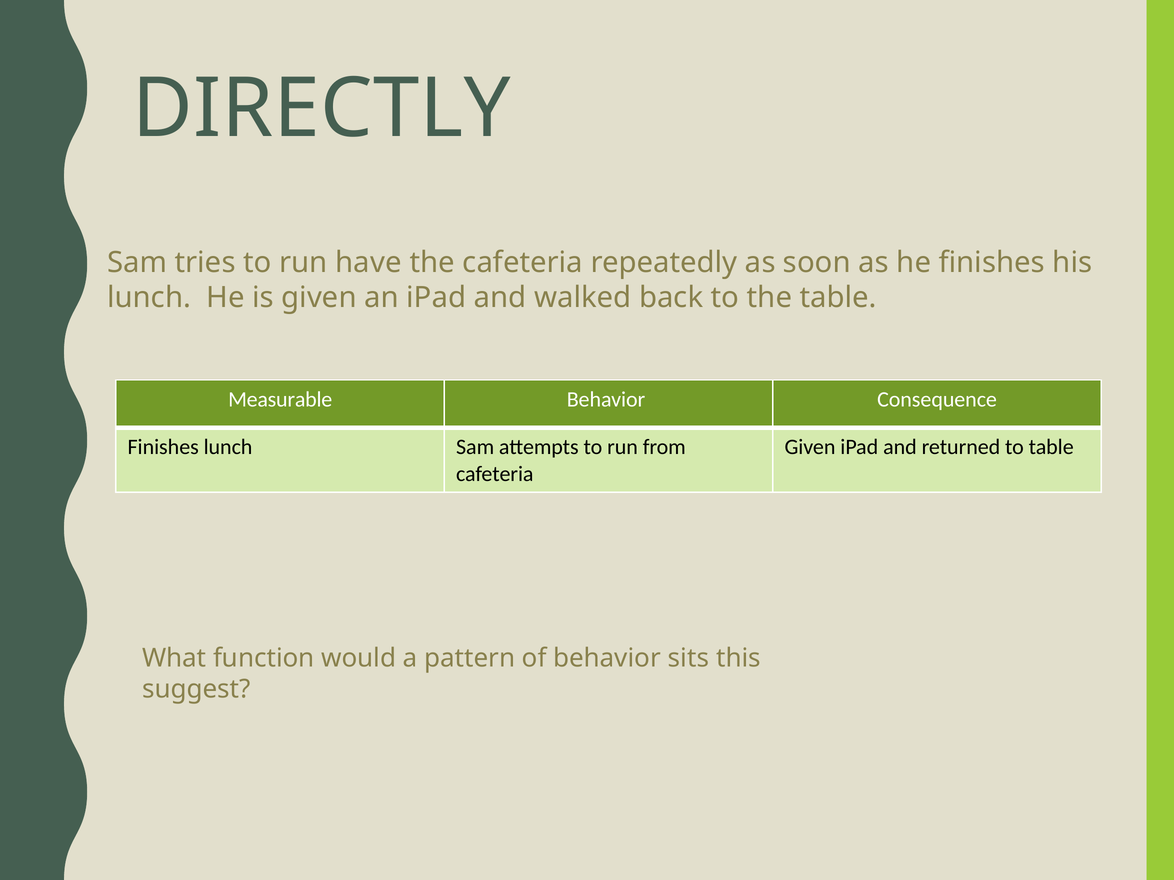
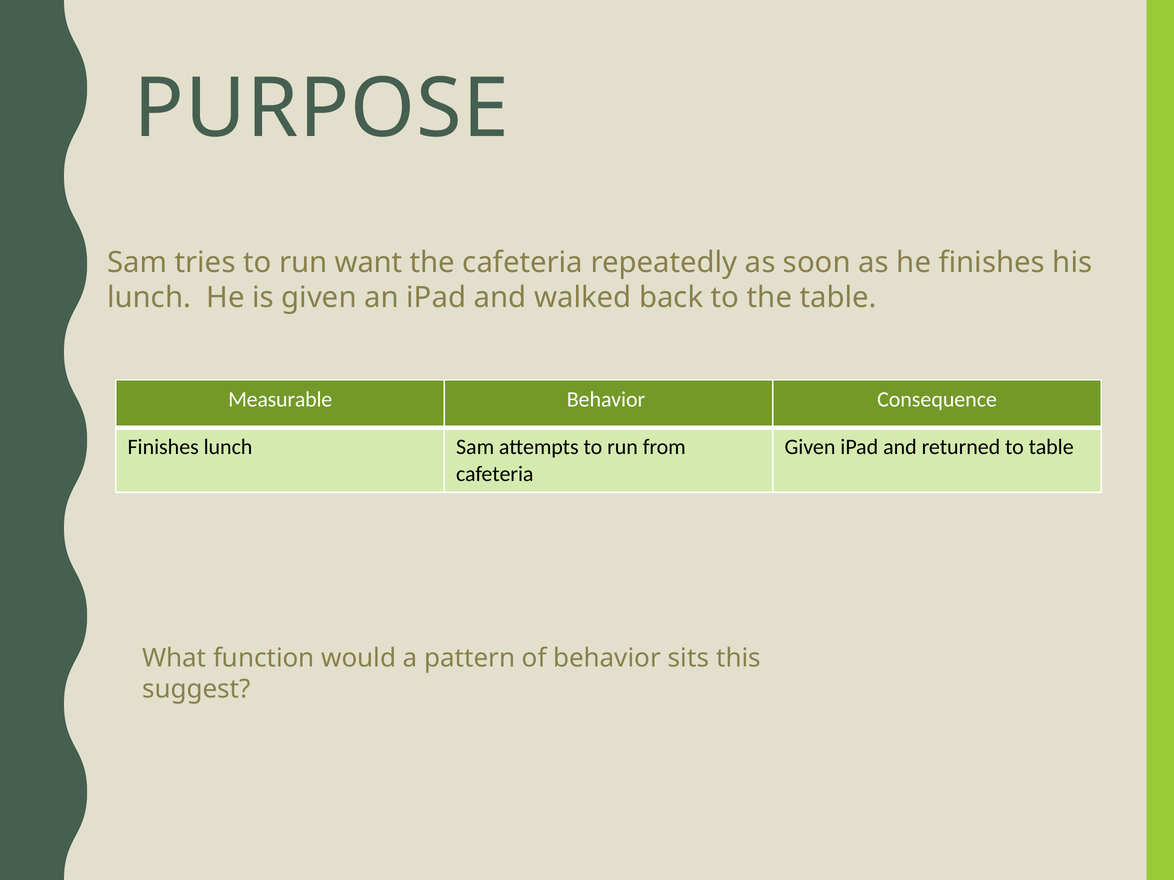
DIRECTLY: DIRECTLY -> PURPOSE
have: have -> want
